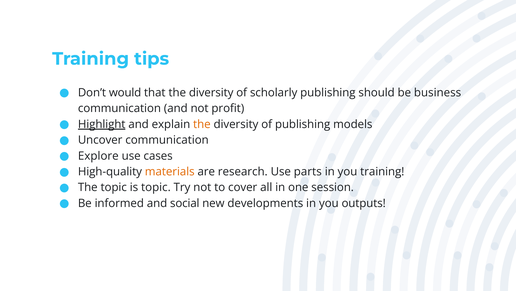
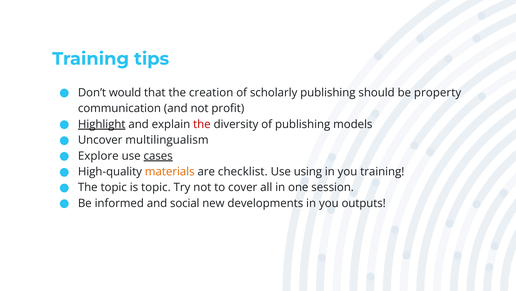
that the diversity: diversity -> creation
business: business -> property
the at (202, 124) colour: orange -> red
Uncover communication: communication -> multilingualism
cases underline: none -> present
research: research -> checklist
parts: parts -> using
